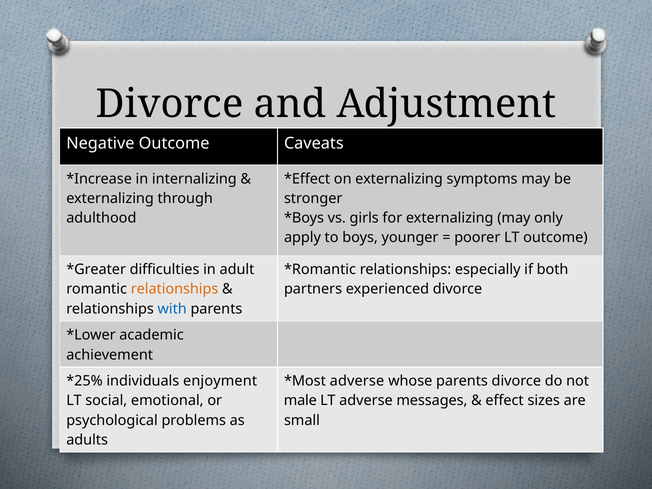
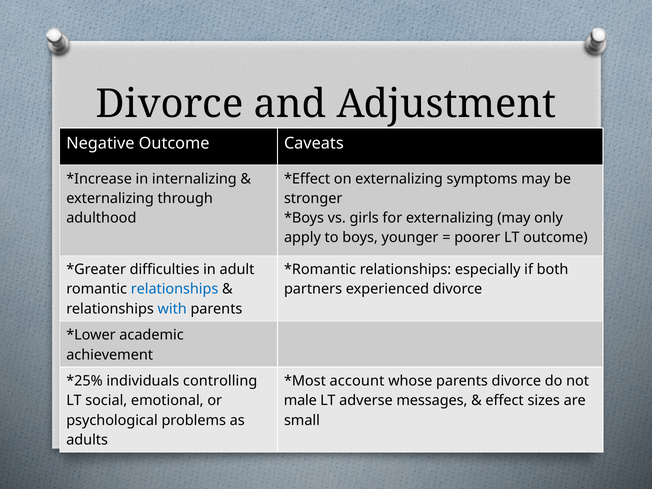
relationships at (175, 289) colour: orange -> blue
enjoyment: enjoyment -> controlling
adverse at (357, 381): adverse -> account
